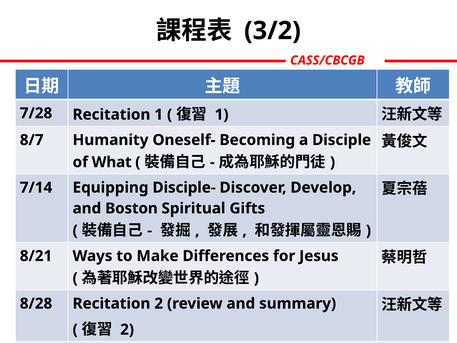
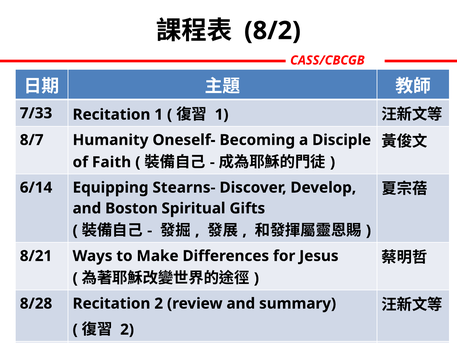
3/2: 3/2 -> 8/2
7/28: 7/28 -> 7/33
What: What -> Faith
7/14: 7/14 -> 6/14
Disciple-: Disciple- -> Stearns-
